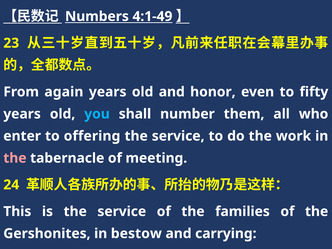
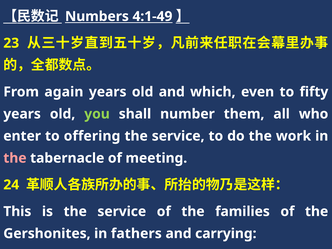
honor: honor -> which
you colour: light blue -> light green
bestow: bestow -> fathers
